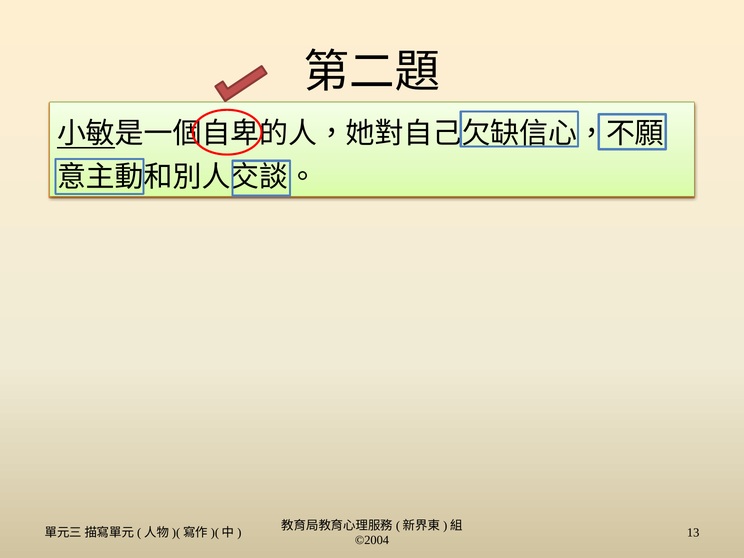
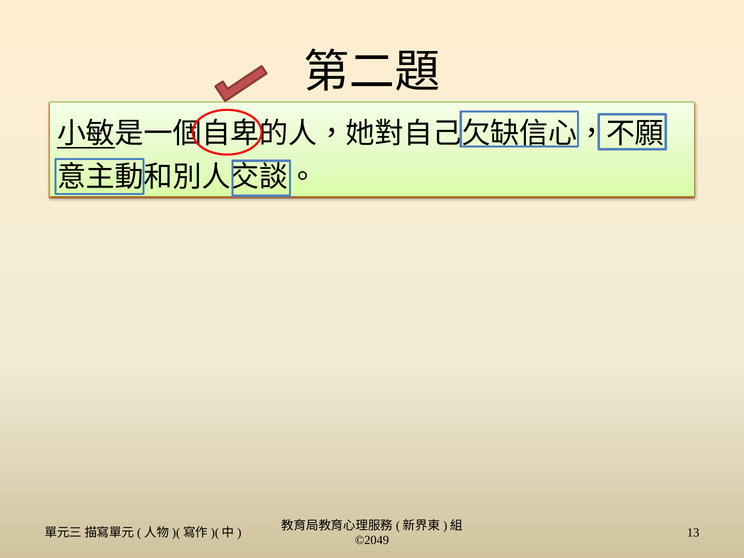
©2004: ©2004 -> ©2049
